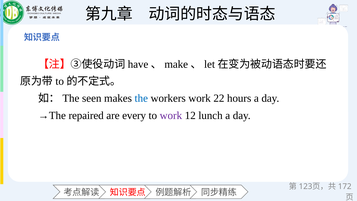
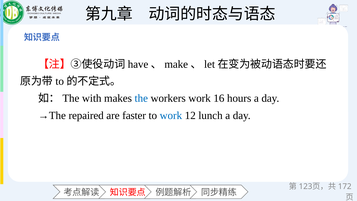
seen: seen -> with
22: 22 -> 16
every: every -> faster
work at (171, 115) colour: purple -> blue
